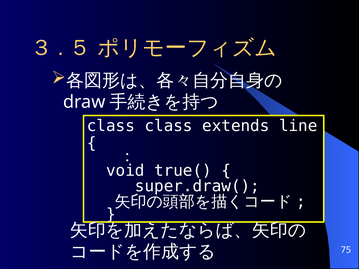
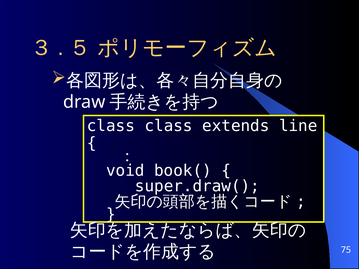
true(: true( -> book(
